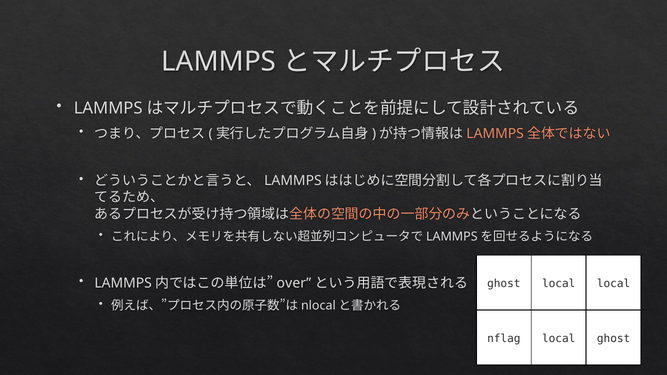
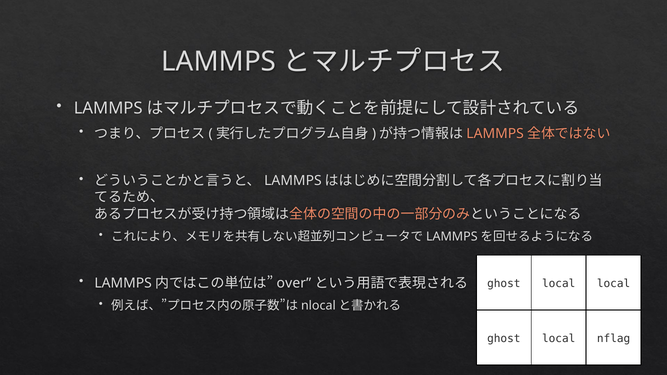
nflag at (504, 339): nflag -> ghost
ghost at (614, 339): ghost -> nflag
